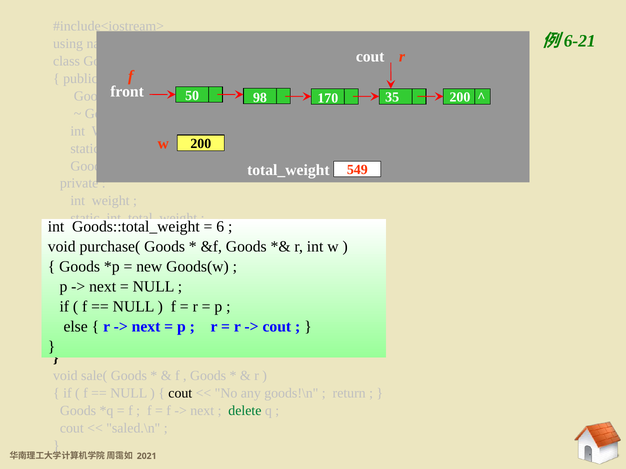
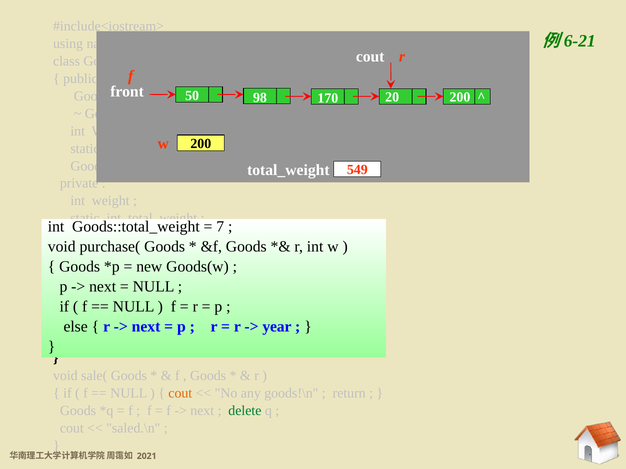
35: 35 -> 20
6: 6 -> 7
cout at (277, 327): cout -> year
cout at (180, 394) colour: black -> orange
